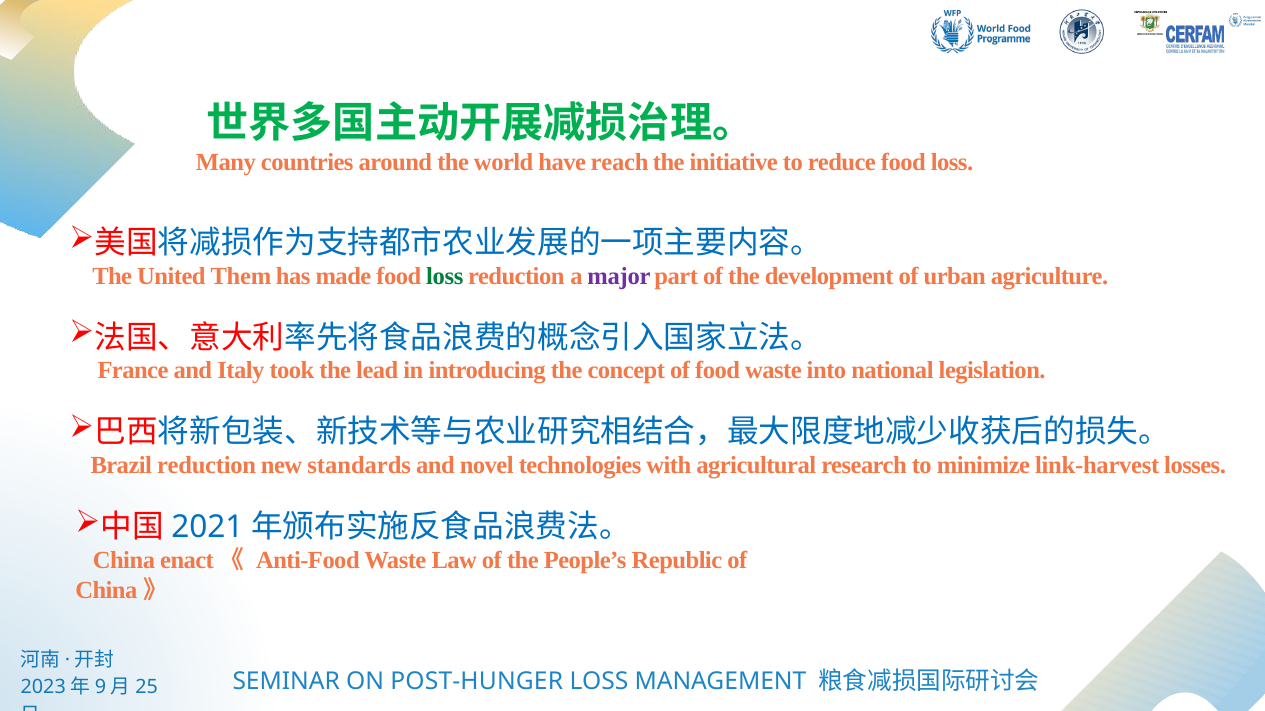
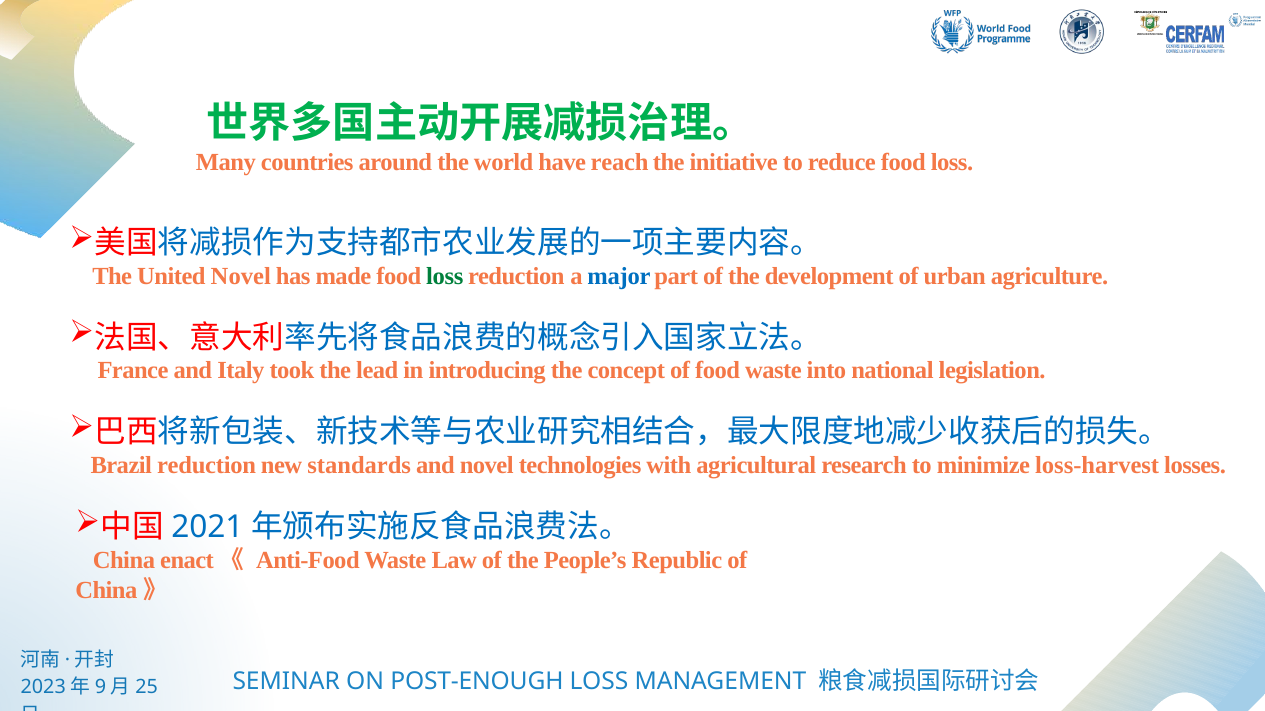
United Them: Them -> Novel
major colour: purple -> blue
link-harvest: link-harvest -> loss-harvest
POST-HUNGER: POST-HUNGER -> POST-ENOUGH
